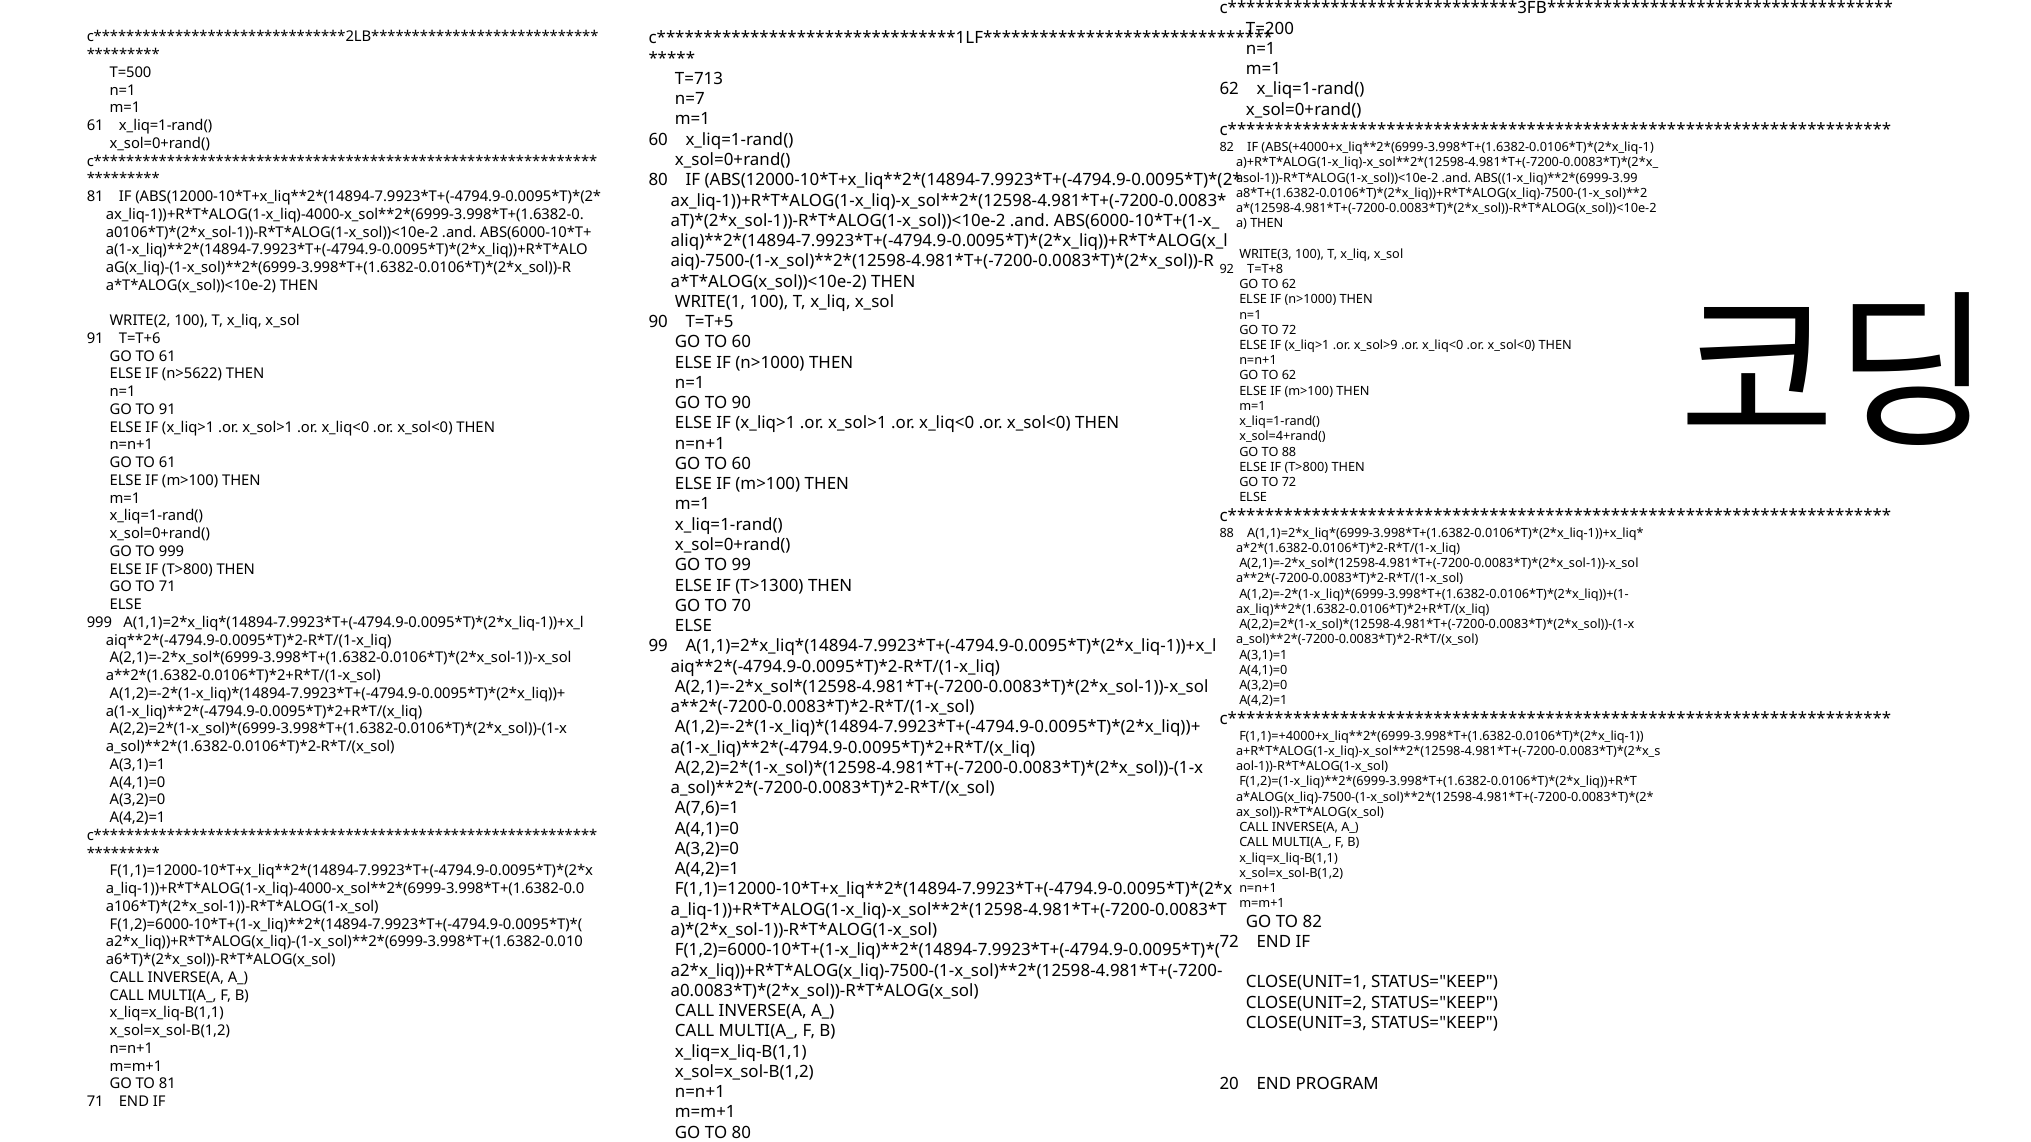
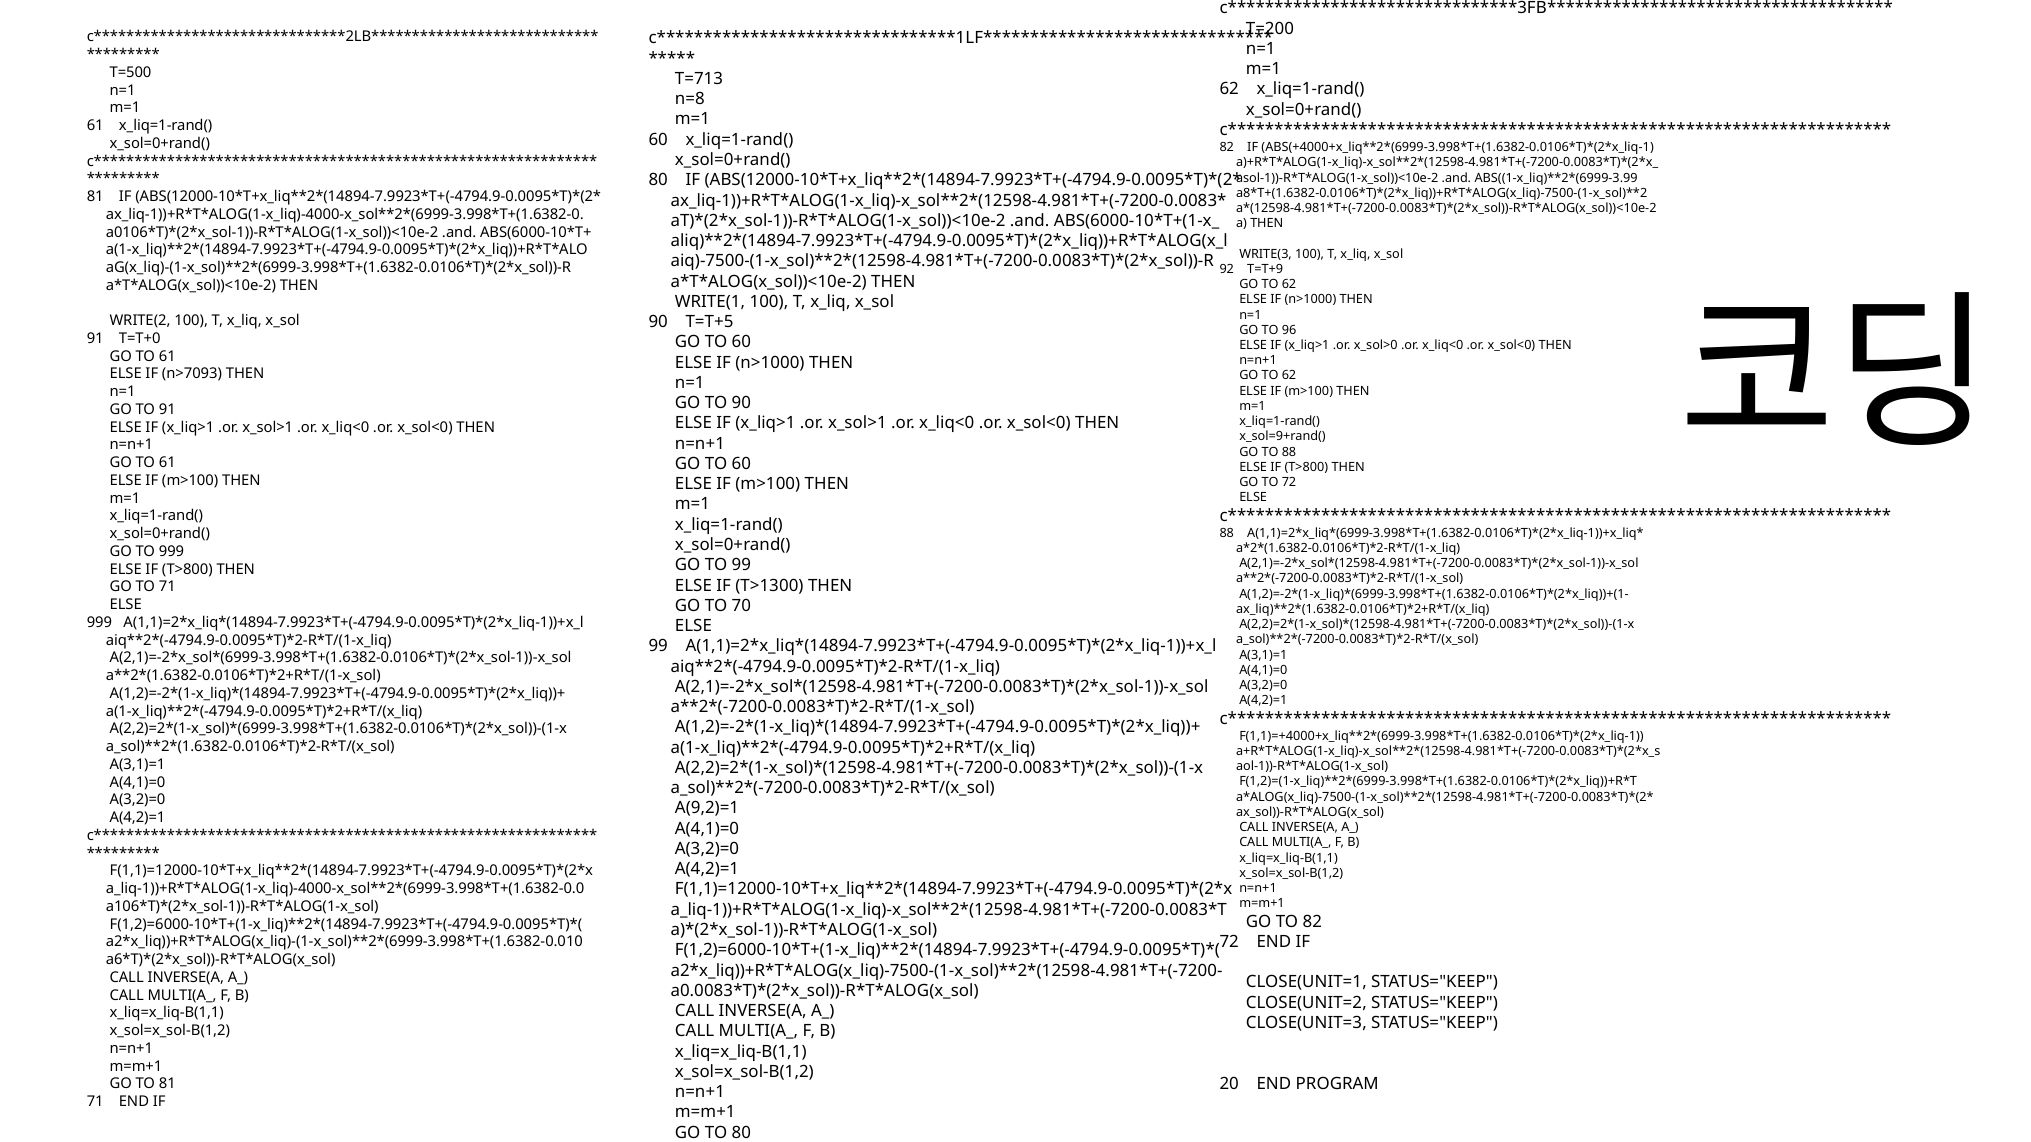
n=7: n=7 -> n=8
T=T+8: T=T+8 -> T=T+9
72 at (1289, 330): 72 -> 96
T=T+6: T=T+6 -> T=T+0
x_sol>9: x_sol>9 -> x_sol>0
n>5622: n>5622 -> n>7093
x_sol=4+rand(: x_sol=4+rand( -> x_sol=9+rand(
A(7,6)=1: A(7,6)=1 -> A(9,2)=1
